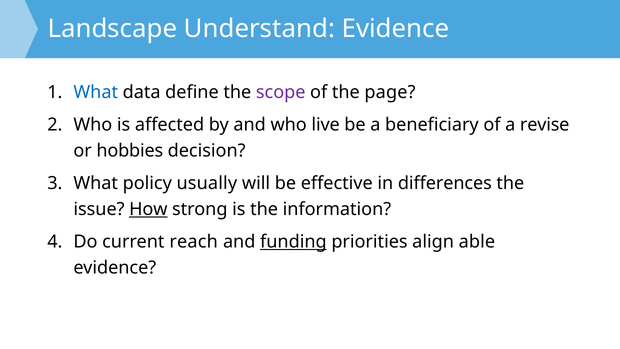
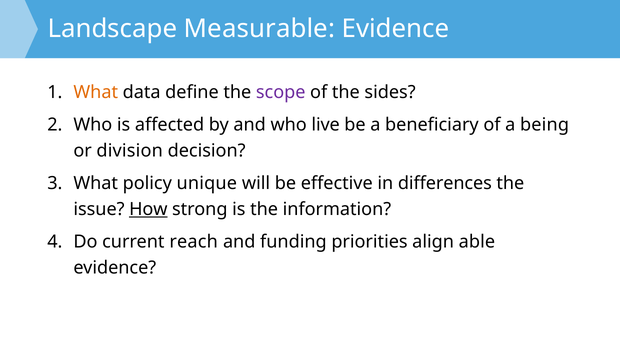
Understand: Understand -> Measurable
What at (96, 92) colour: blue -> orange
page: page -> sides
revise: revise -> being
hobbies: hobbies -> division
usually: usually -> unique
funding underline: present -> none
